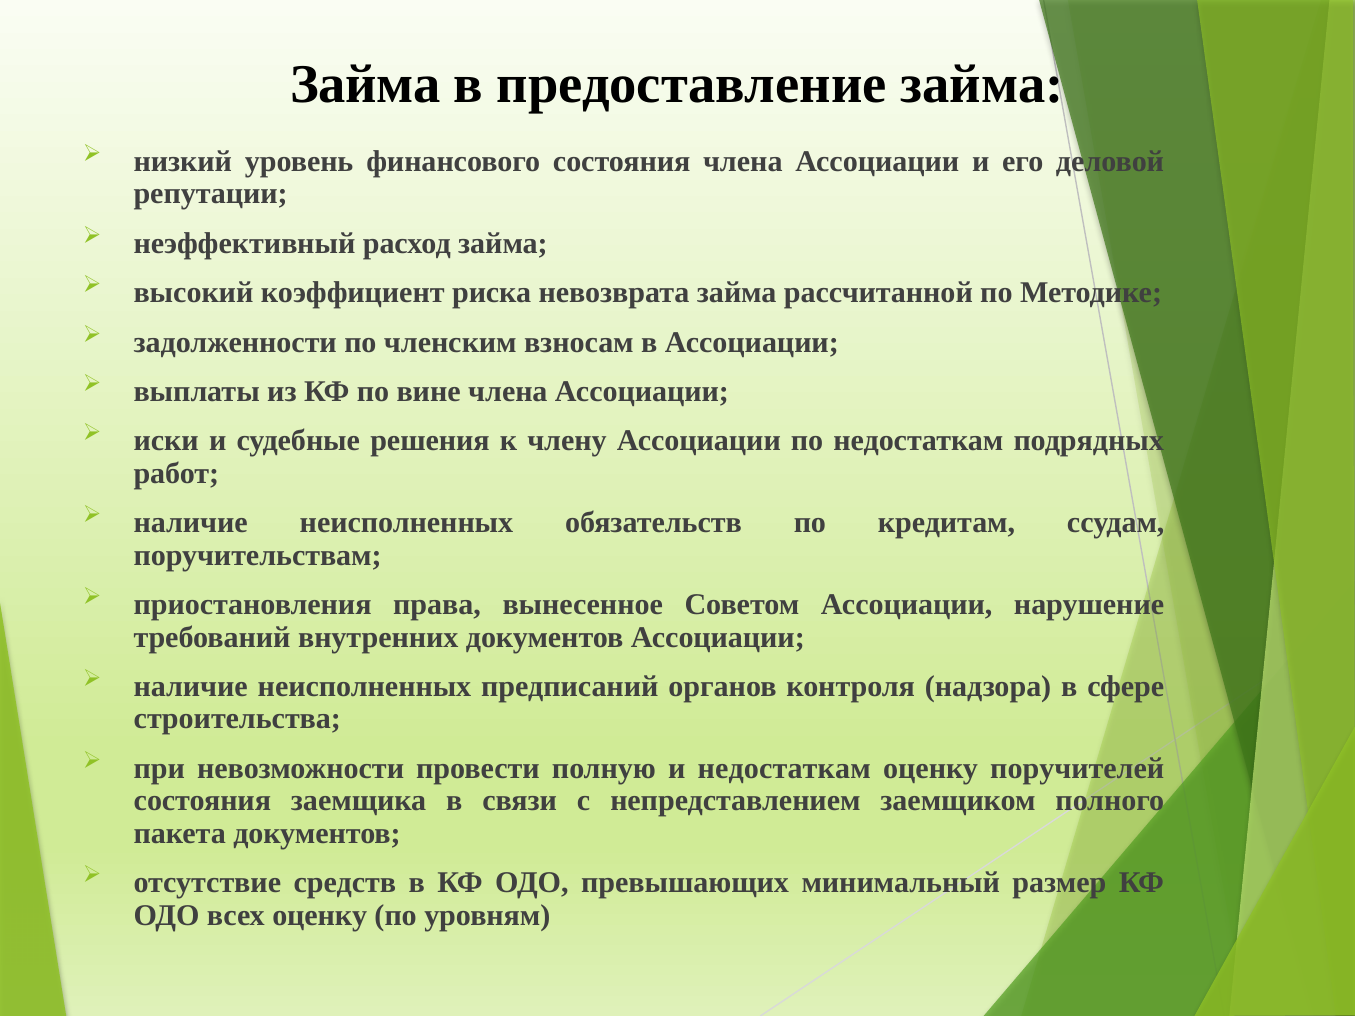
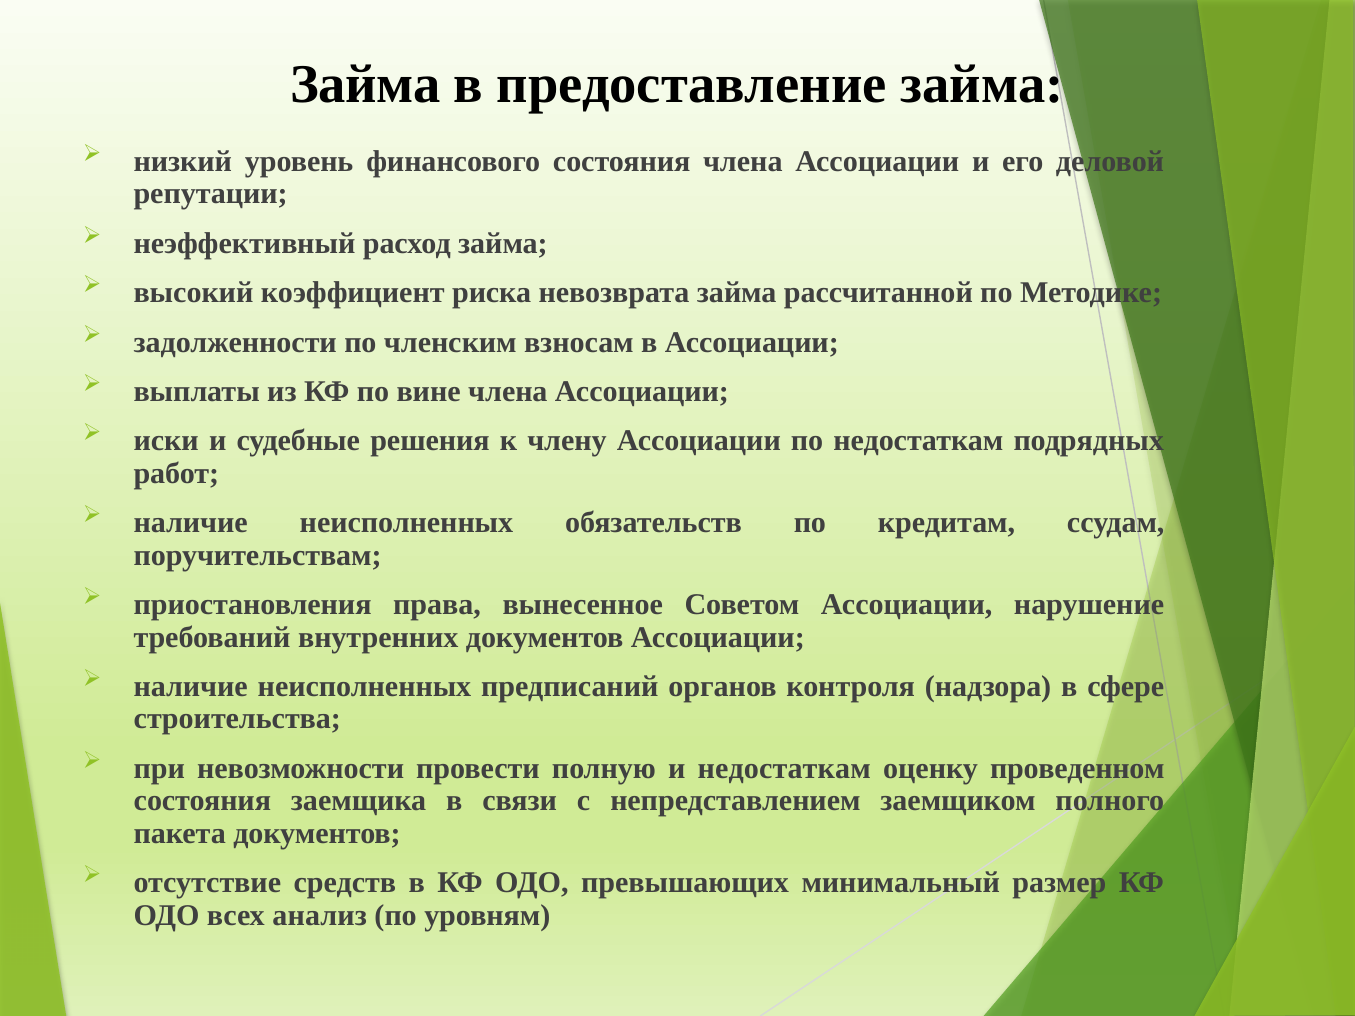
поручителей: поручителей -> проведенном
всех оценку: оценку -> анализ
